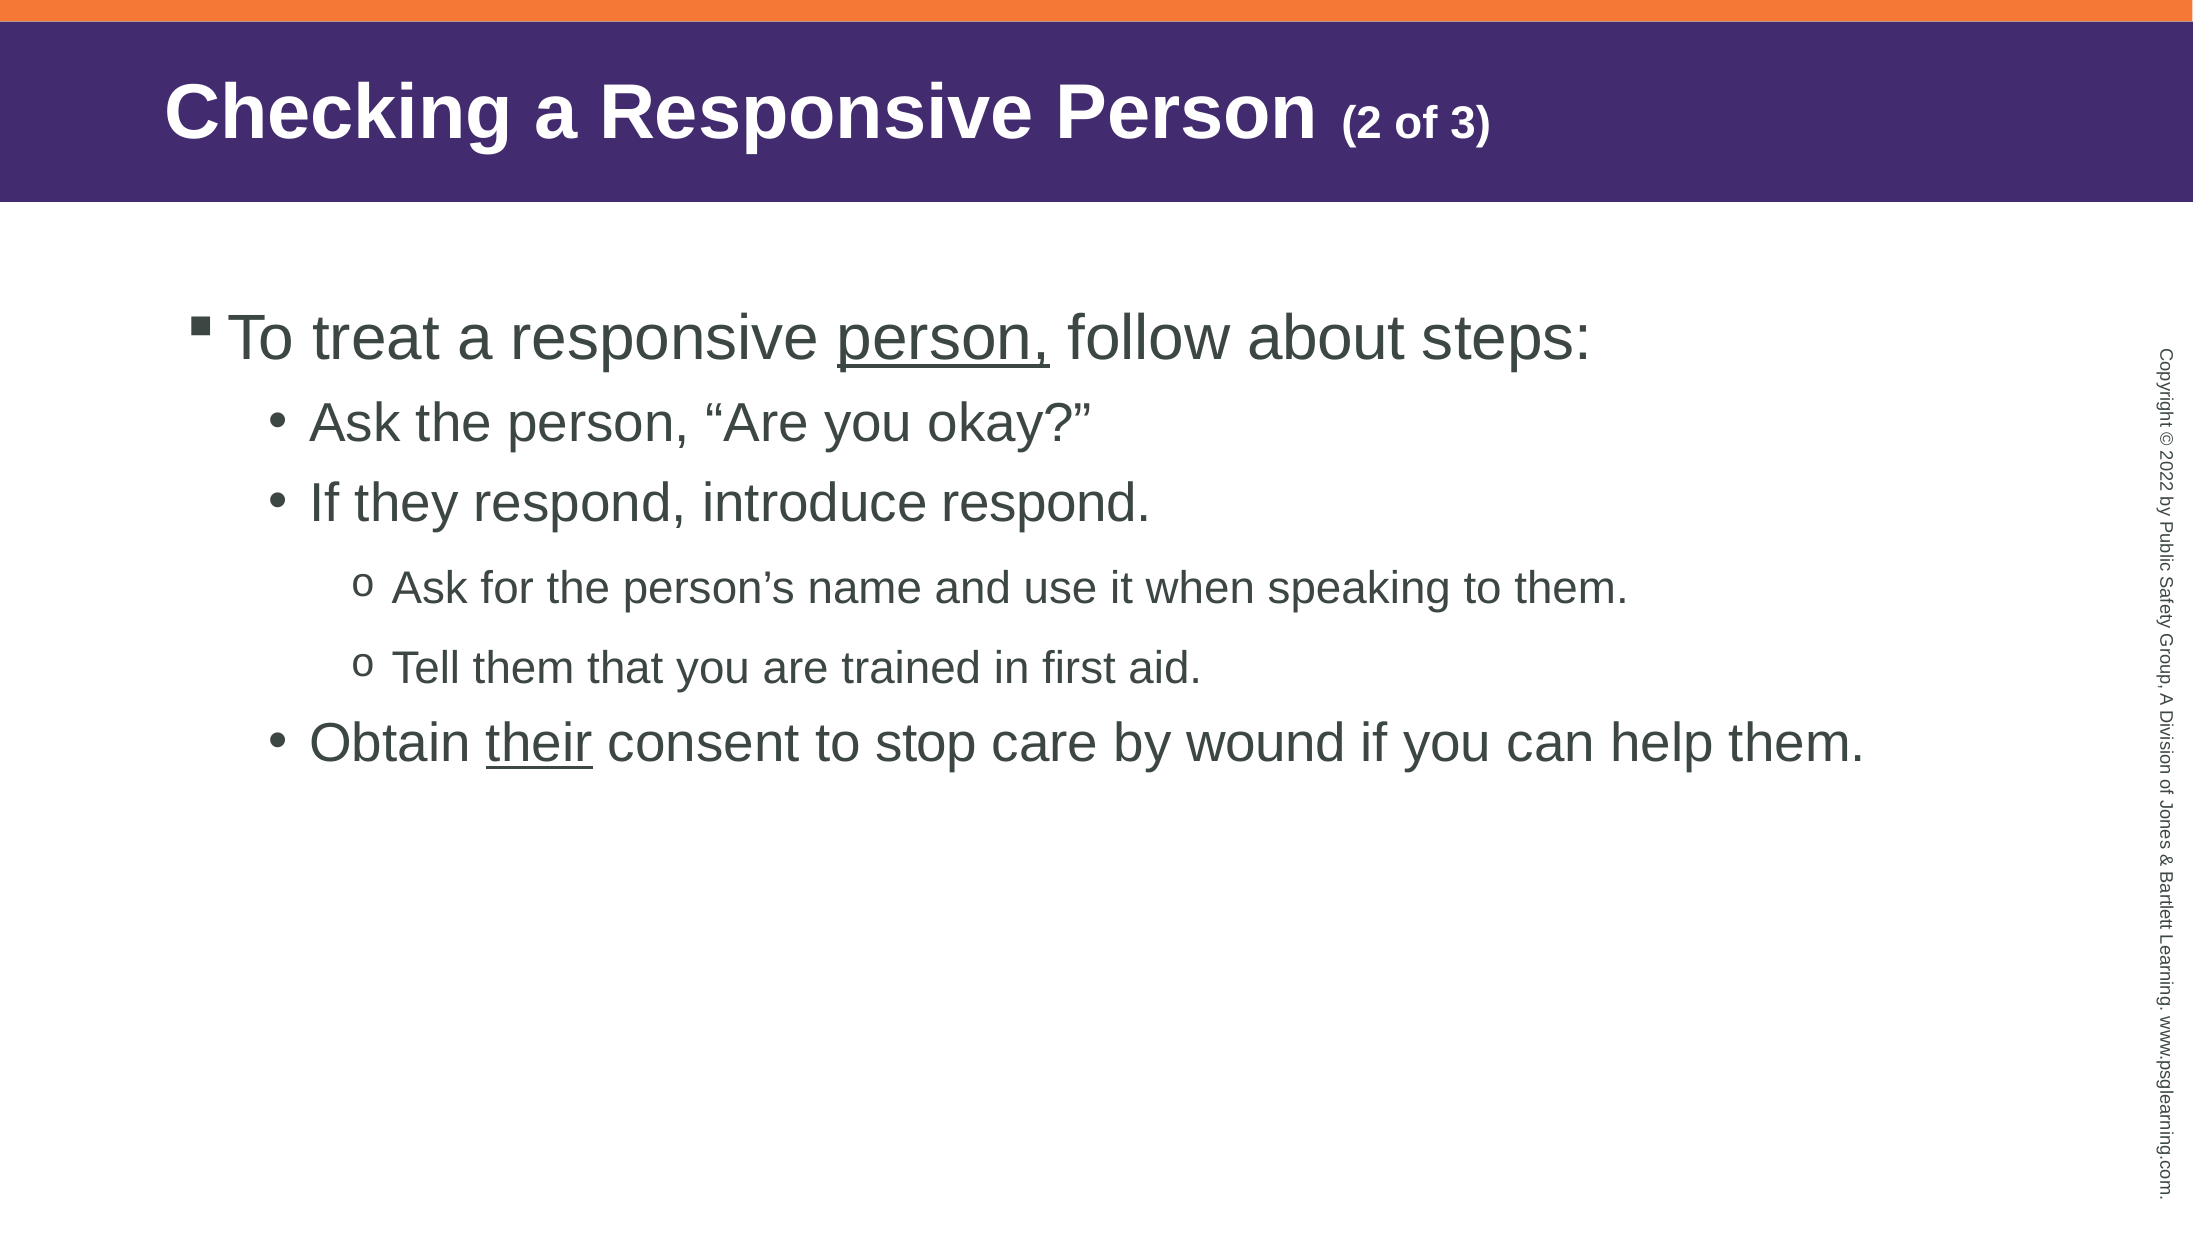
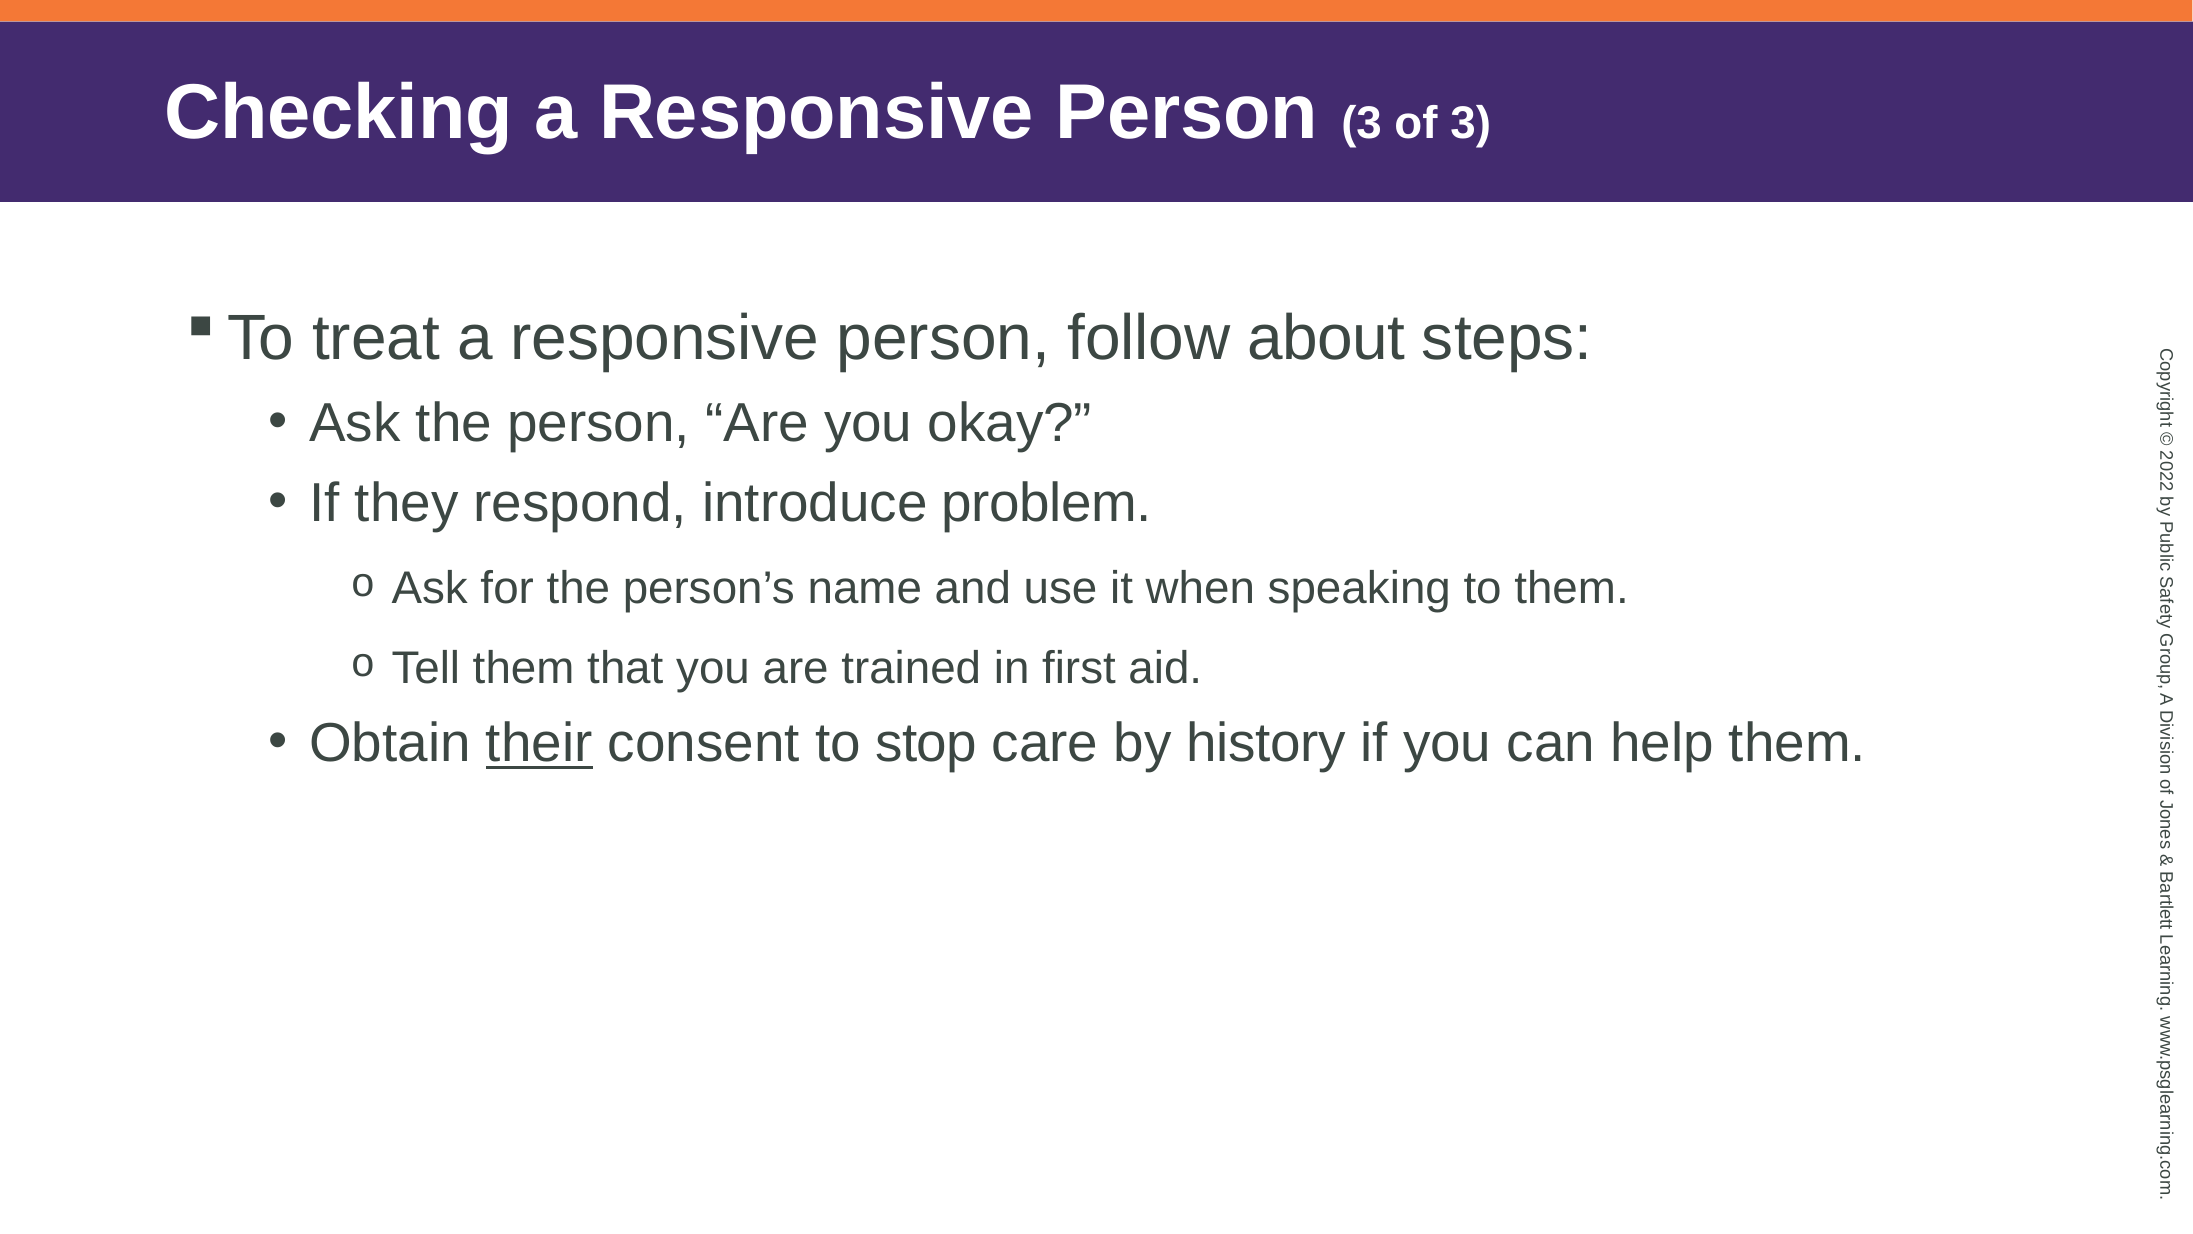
Person 2: 2 -> 3
person at (943, 339) underline: present -> none
introduce respond: respond -> problem
wound: wound -> history
